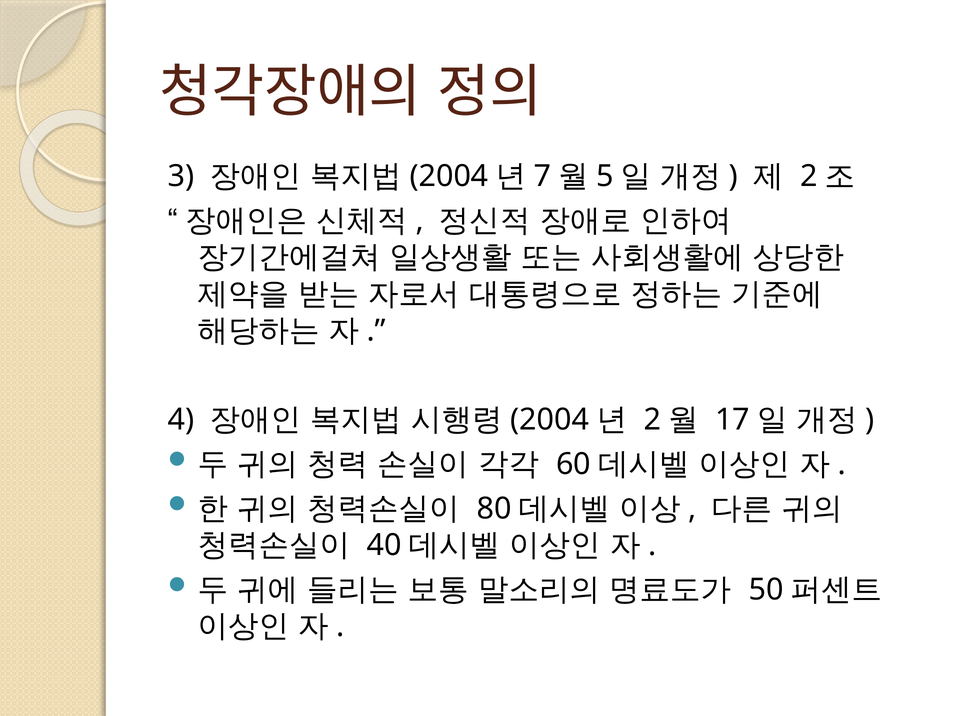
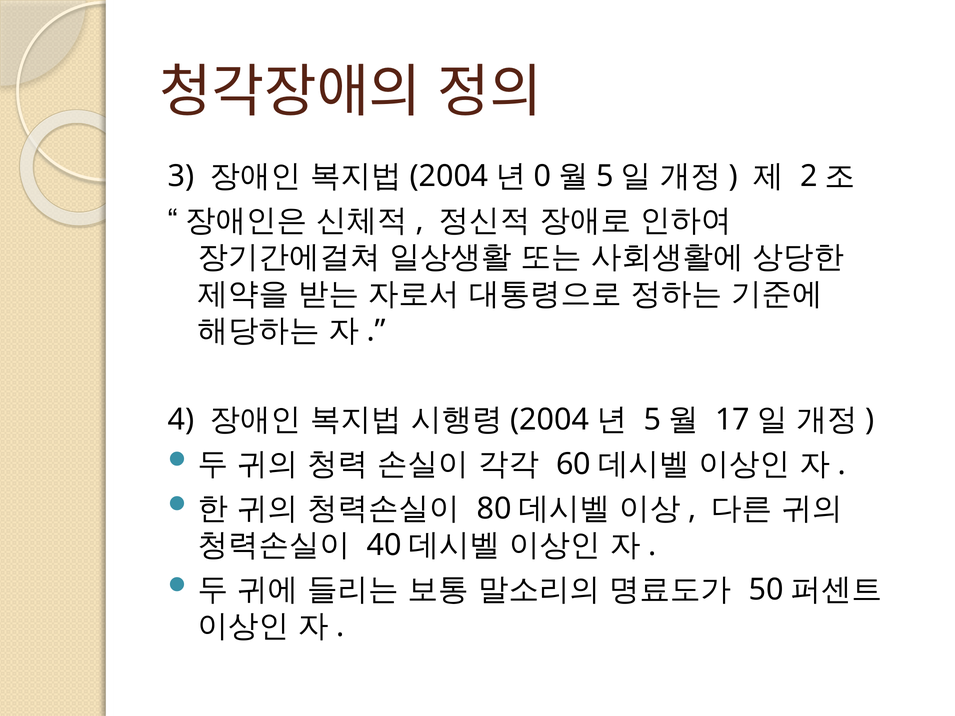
7: 7 -> 0
2 at (652, 420): 2 -> 5
